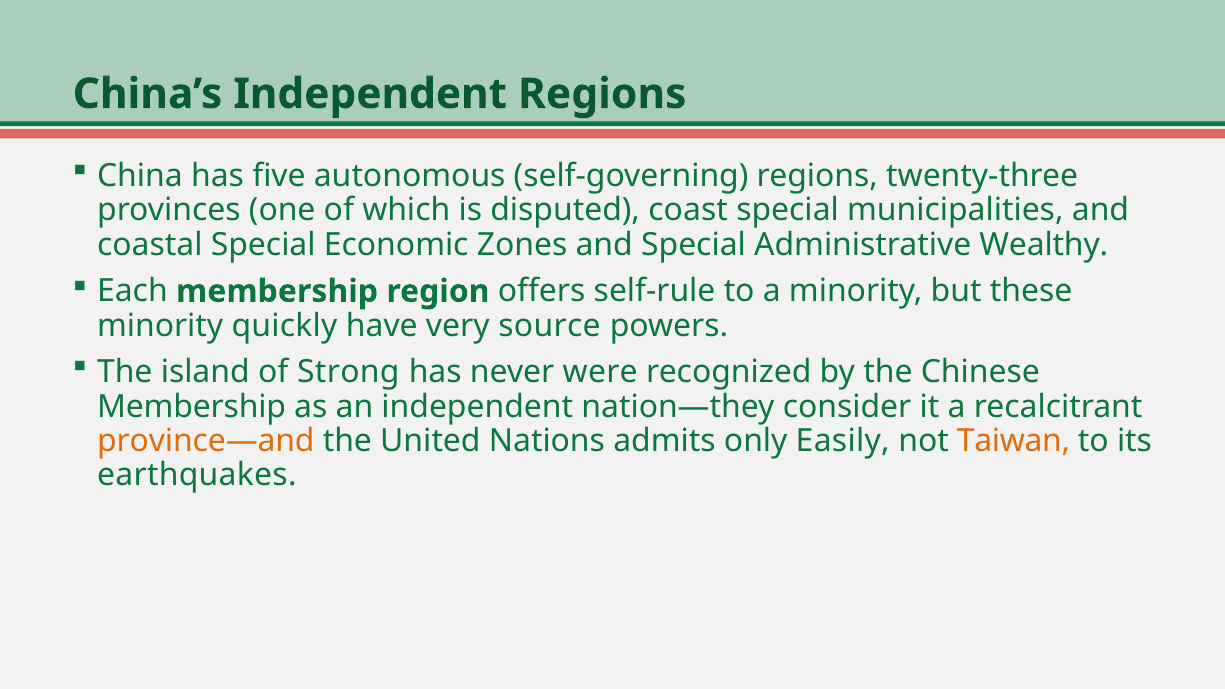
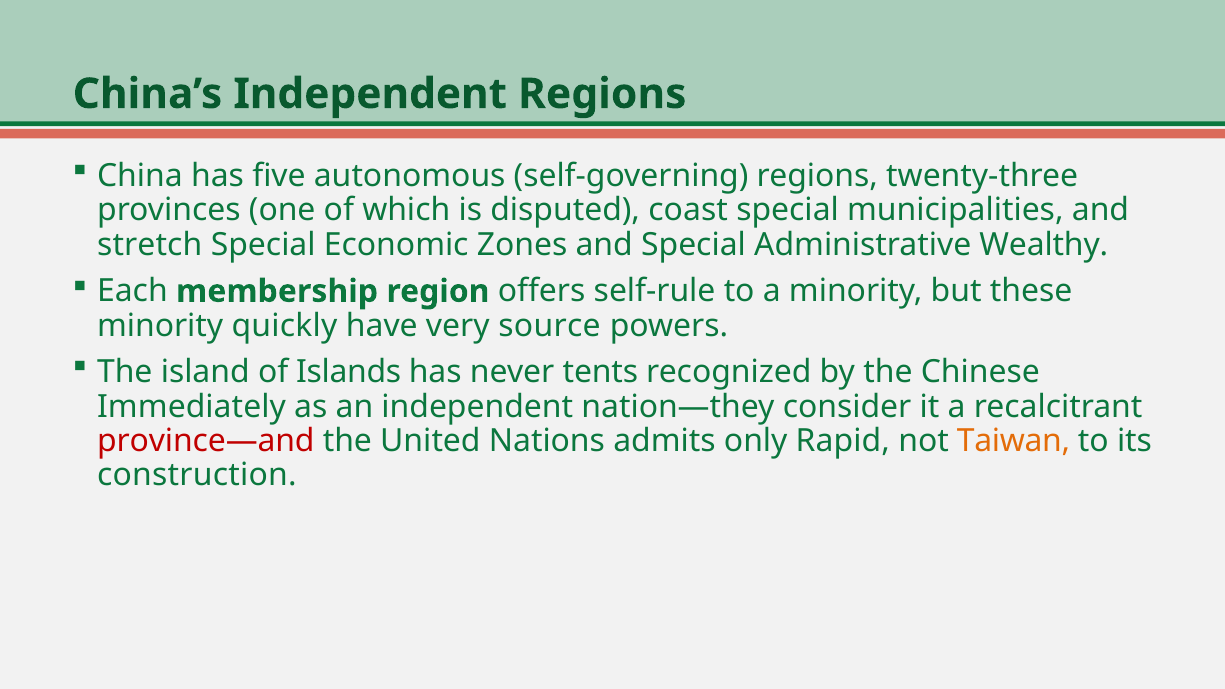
coastal: coastal -> stretch
Strong: Strong -> Islands
were: were -> tents
Membership at (192, 407): Membership -> Immediately
province—and colour: orange -> red
Easily: Easily -> Rapid
earthquakes: earthquakes -> construction
